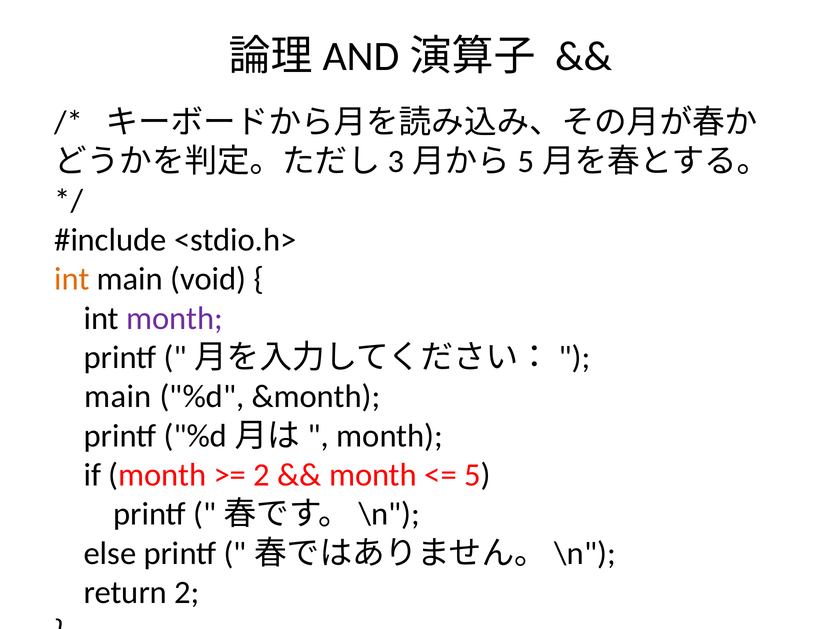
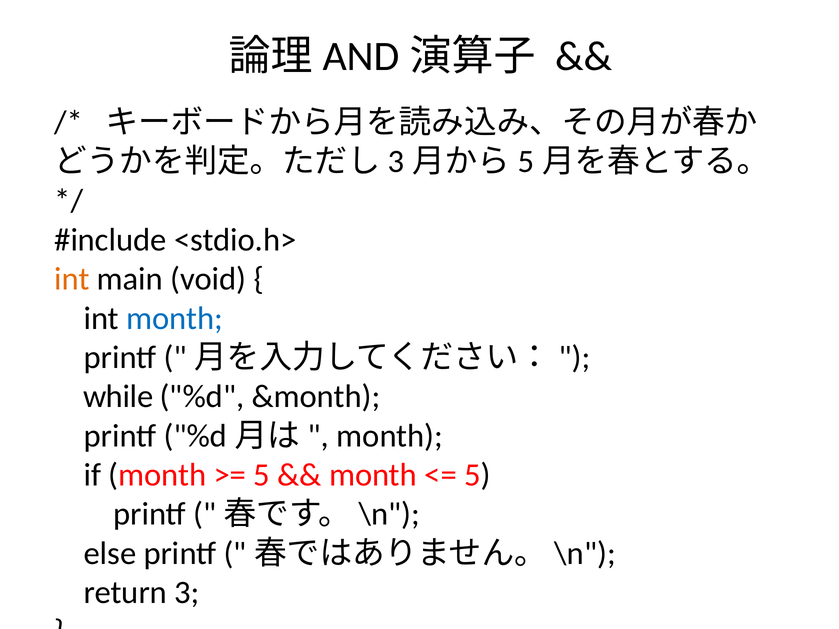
month at (175, 318) colour: purple -> blue
main at (118, 397): main -> while
2 at (262, 475): 2 -> 5
return 2: 2 -> 3
